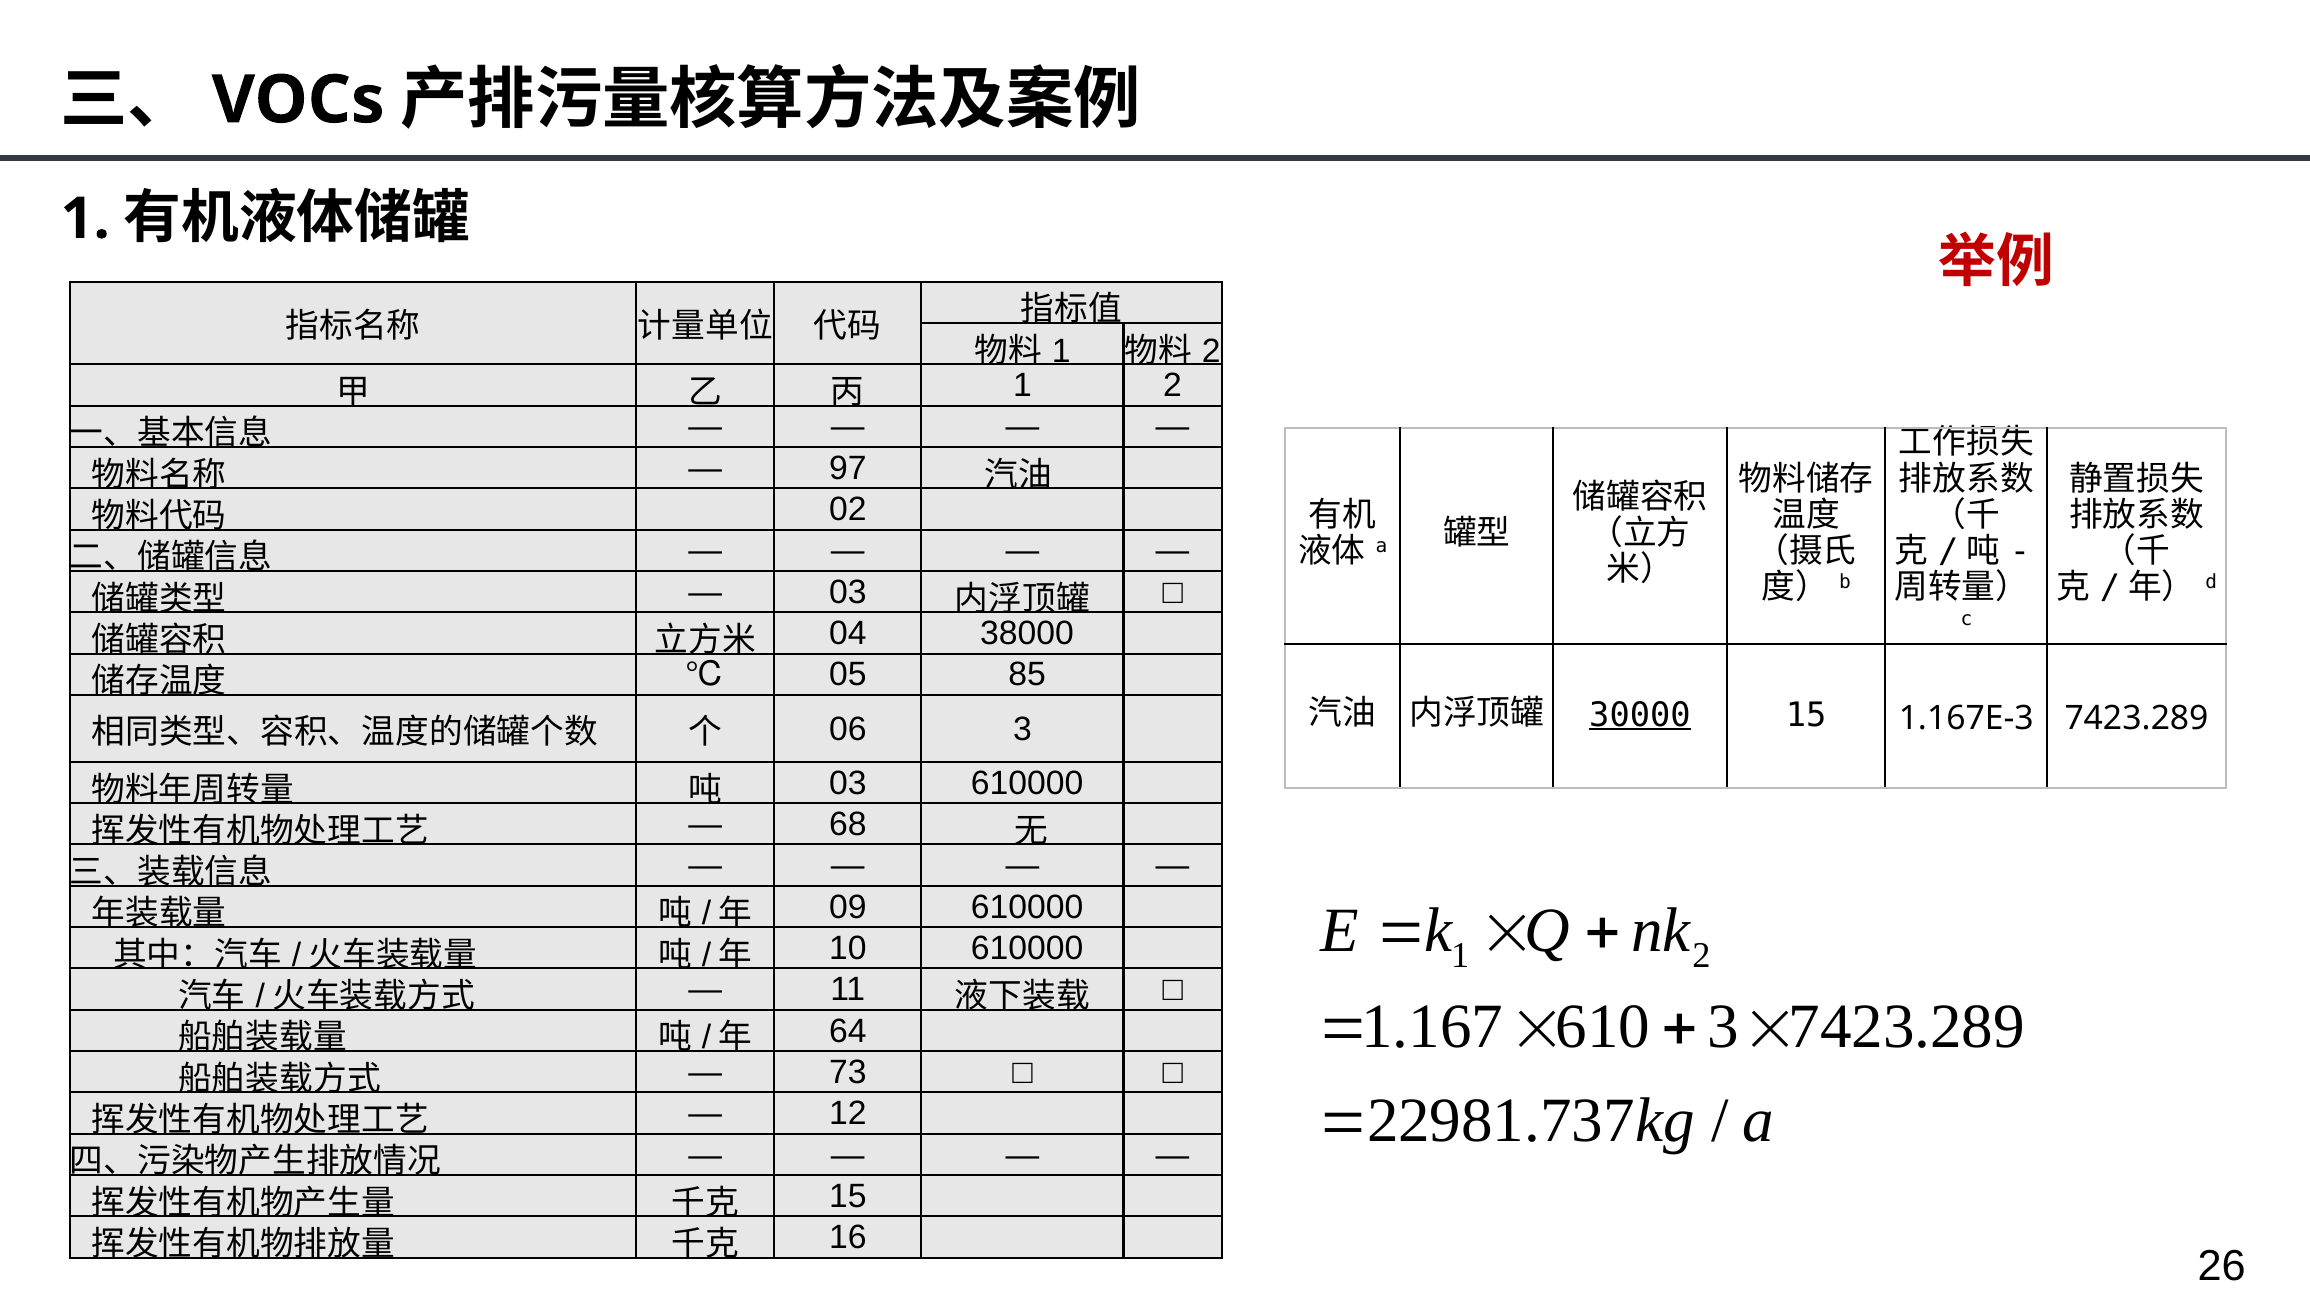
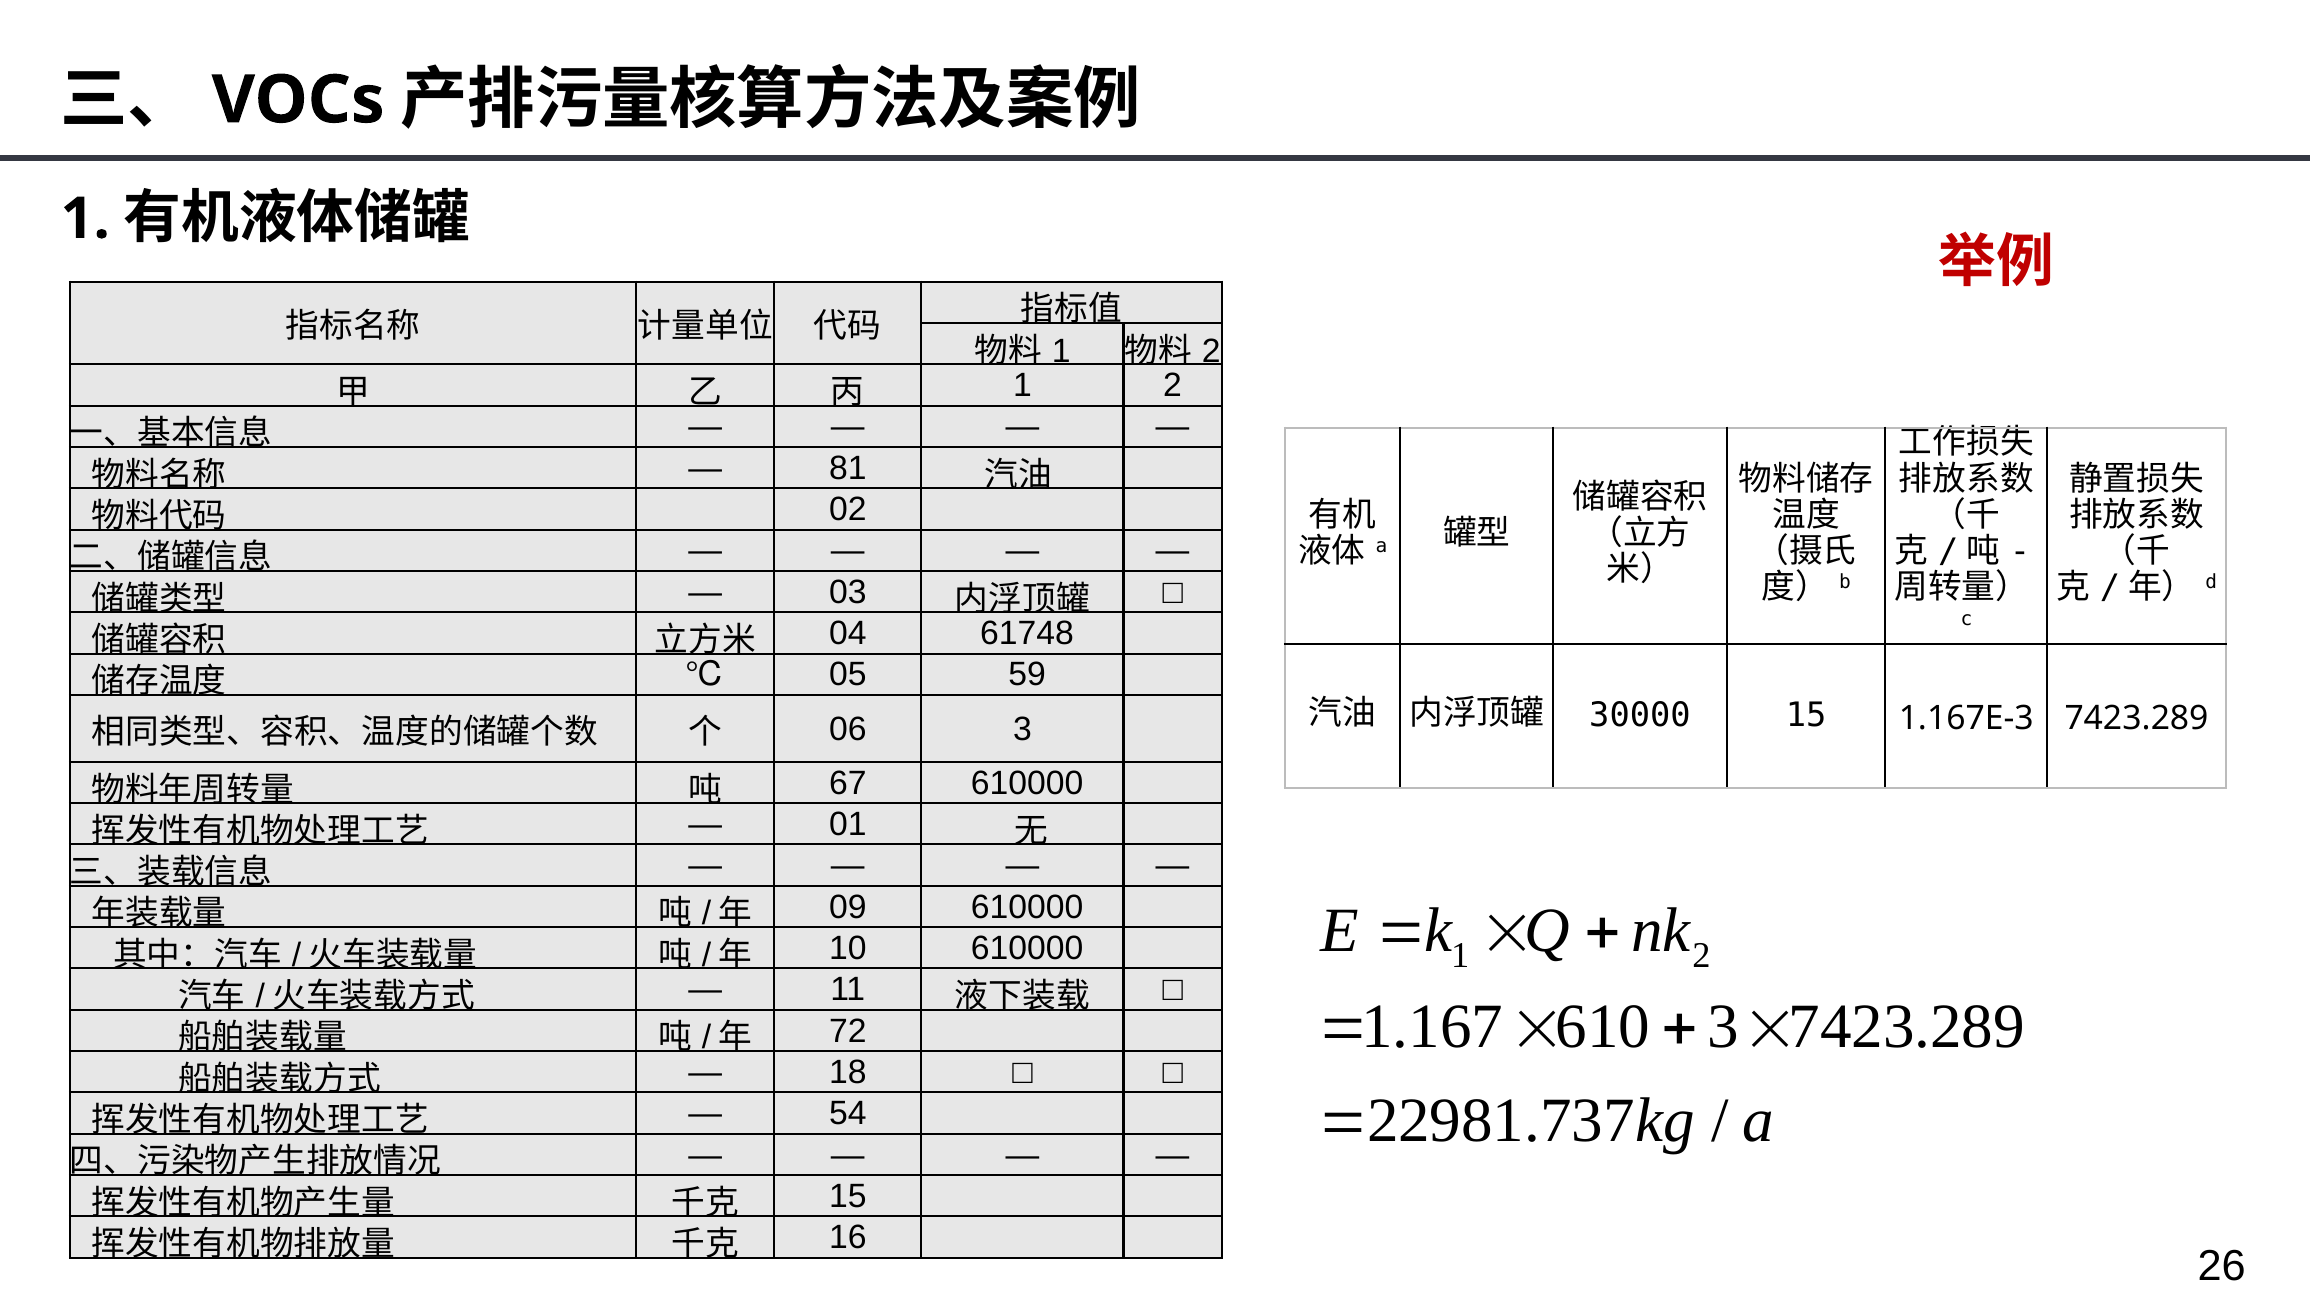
97: 97 -> 81
38000: 38000 -> 61748
85: 85 -> 59
30000 underline: present -> none
03 at (848, 783): 03 -> 67
68: 68 -> 01
64: 64 -> 72
73: 73 -> 18
12: 12 -> 54
